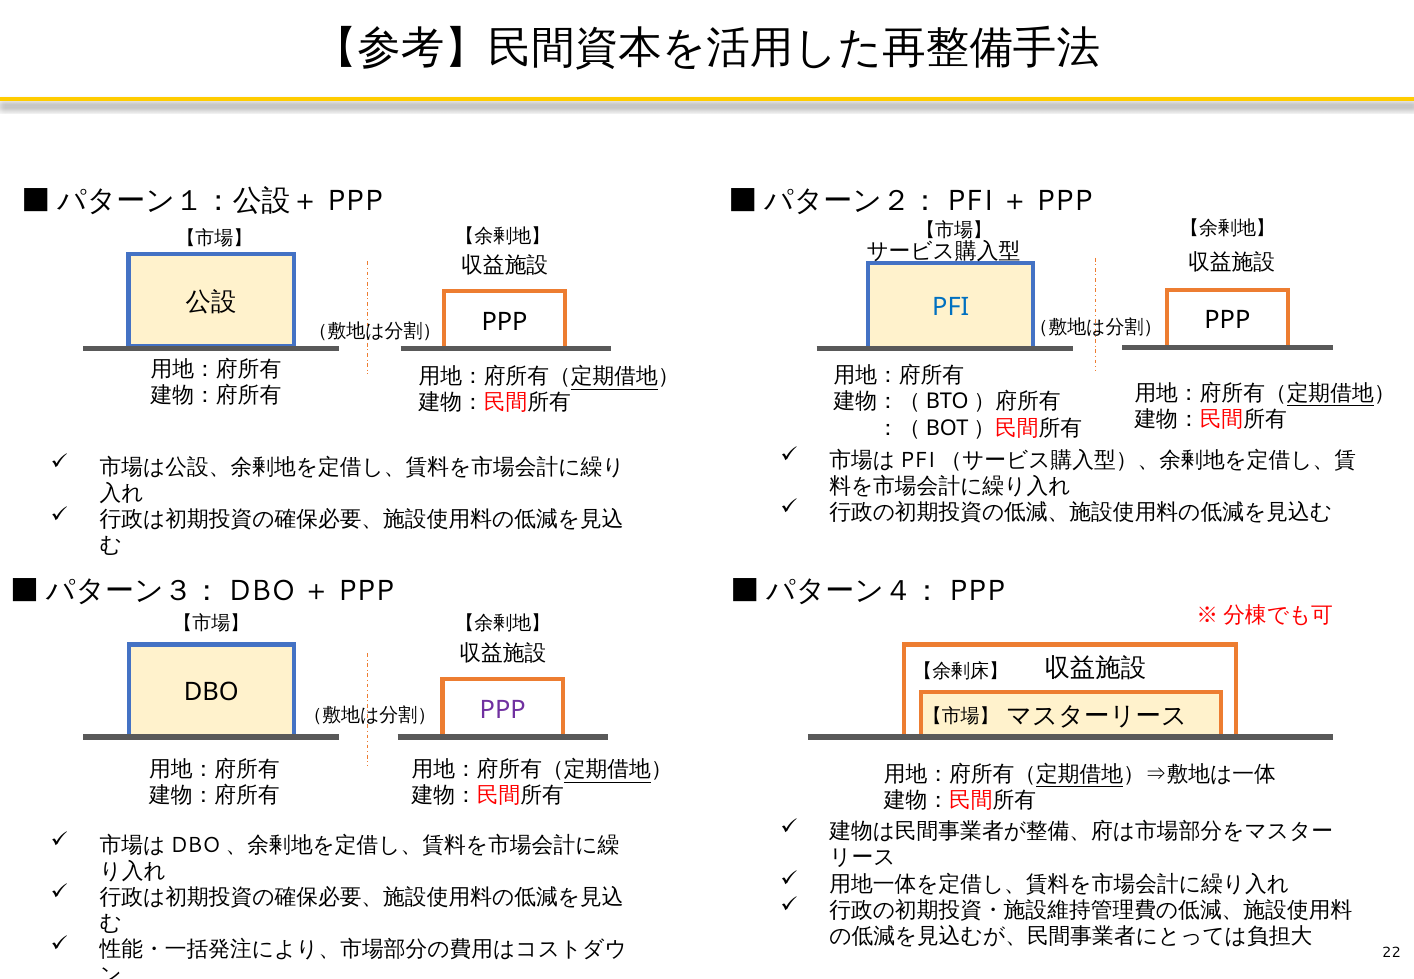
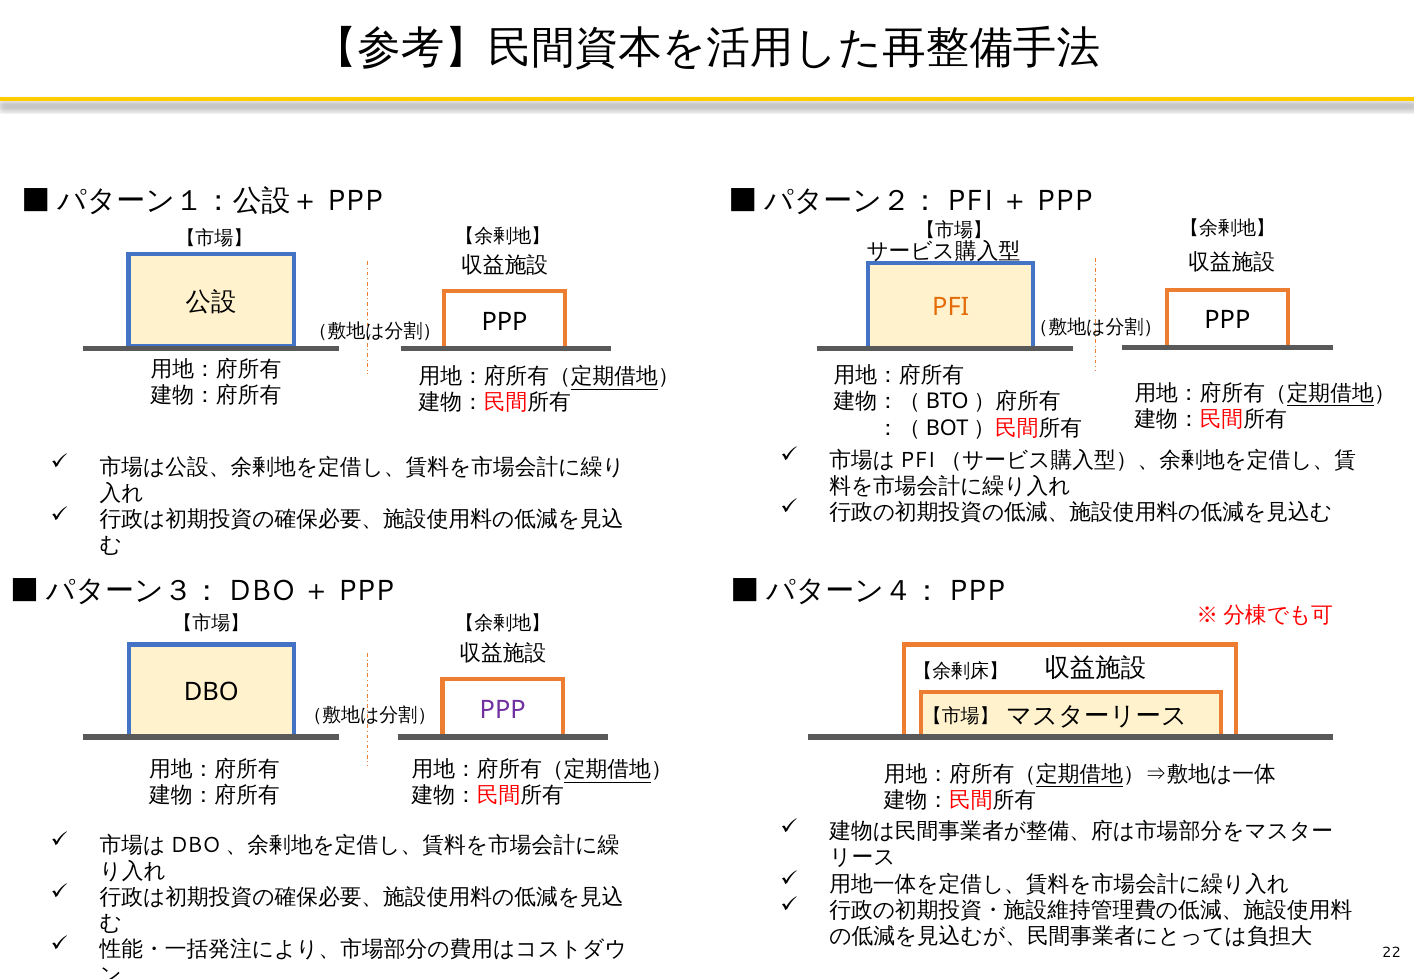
PFI colour: blue -> orange
